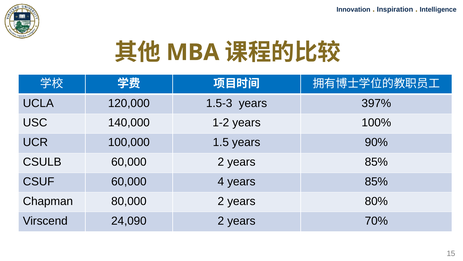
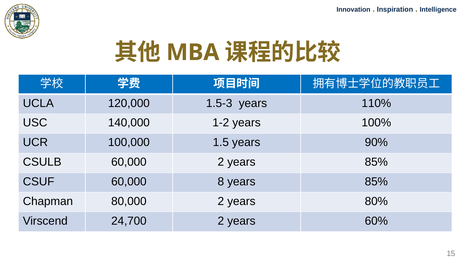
397%: 397% -> 110%
4: 4 -> 8
24,090: 24,090 -> 24,700
70%: 70% -> 60%
